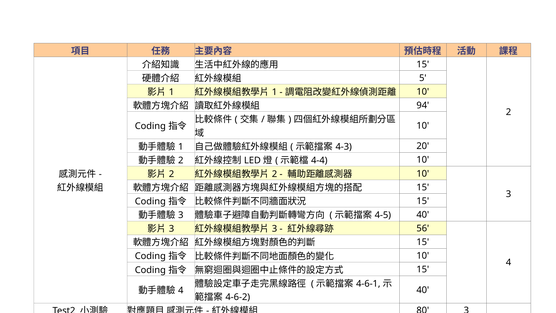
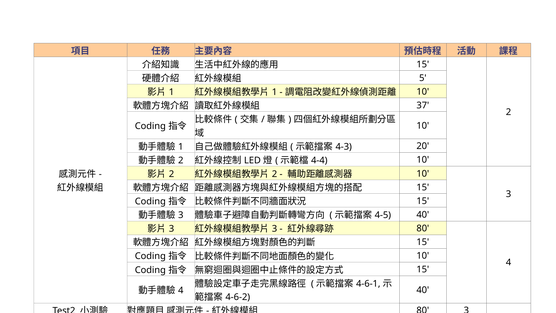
94: 94 -> 37
56 at (423, 228): 56 -> 80
